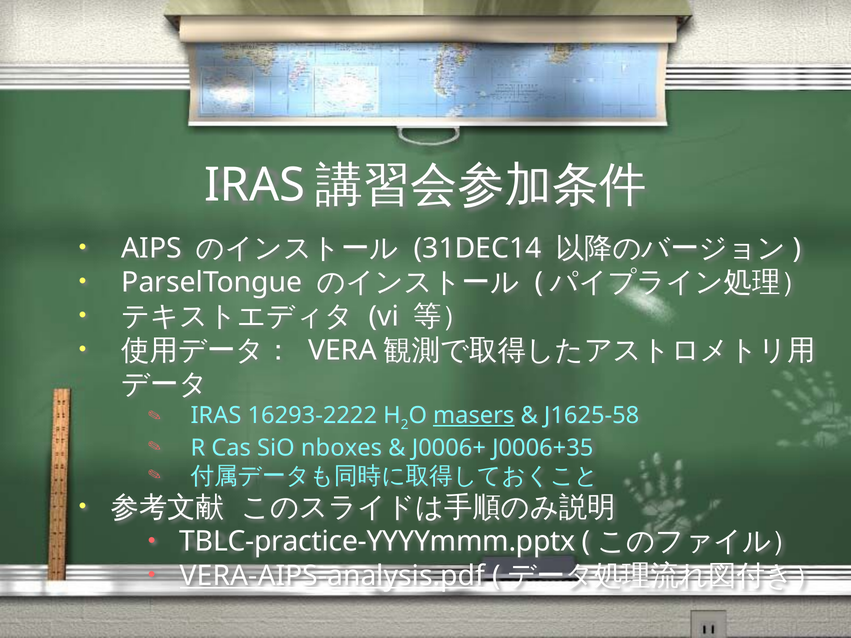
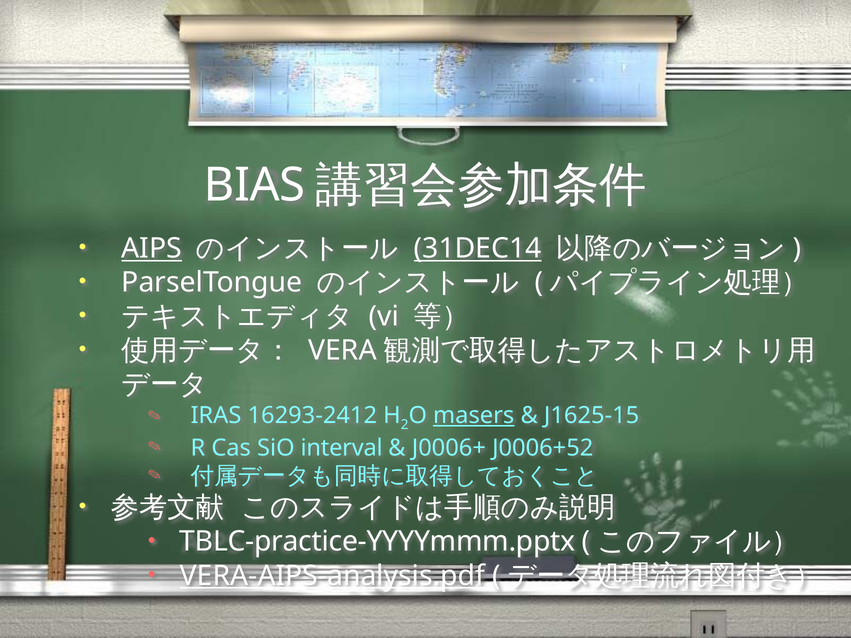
IRAS at (255, 185): IRAS -> BIAS
AIPS underline: none -> present
31DEC14 underline: none -> present
16293-2222: 16293-2222 -> 16293-2412
J1625-58: J1625-58 -> J1625-15
nboxes: nboxes -> interval
J0006+35: J0006+35 -> J0006+52
